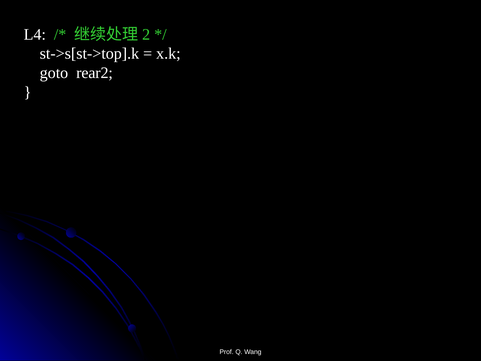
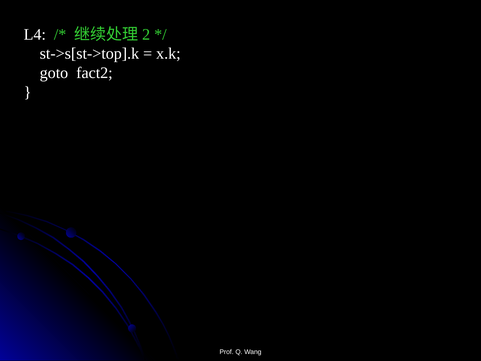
rear2: rear2 -> fact2
